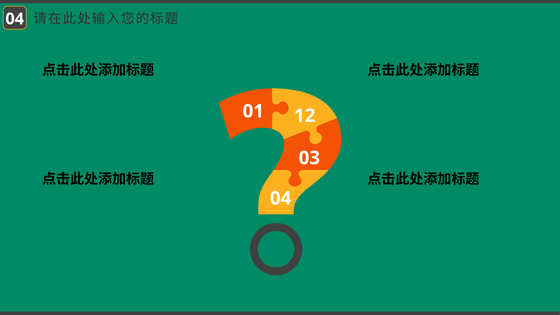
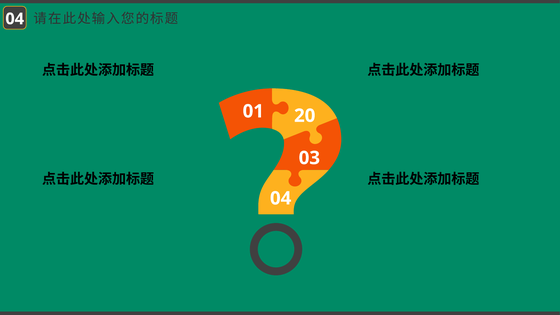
12: 12 -> 20
